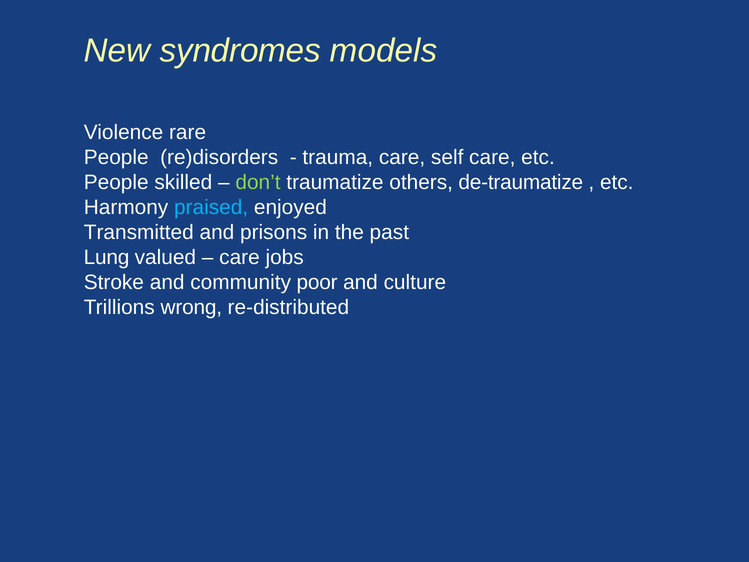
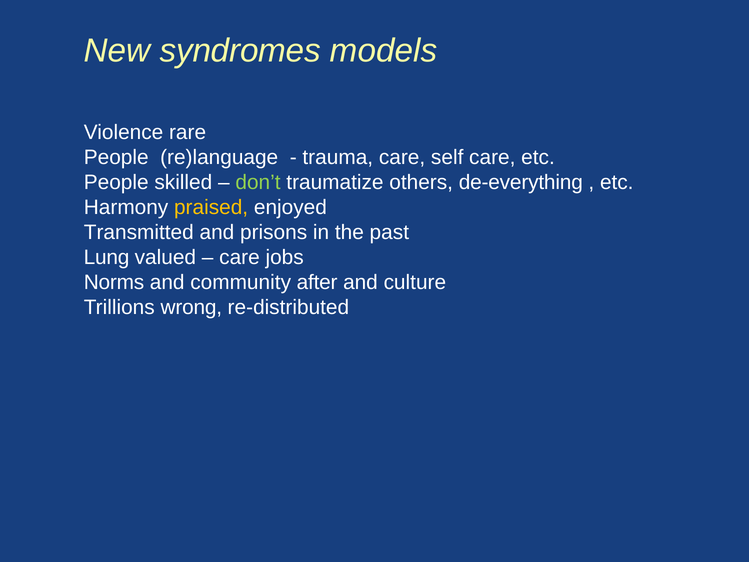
re)disorders: re)disorders -> re)language
de-traumatize: de-traumatize -> de-everything
praised colour: light blue -> yellow
Stroke: Stroke -> Norms
poor: poor -> after
